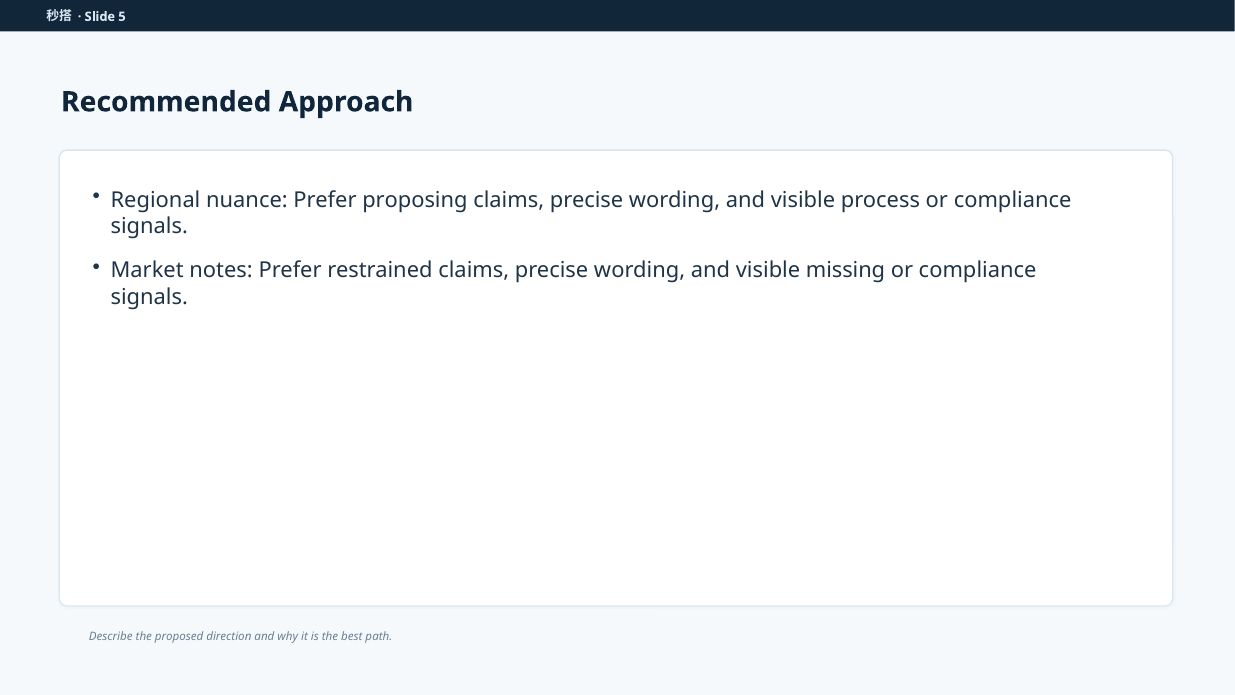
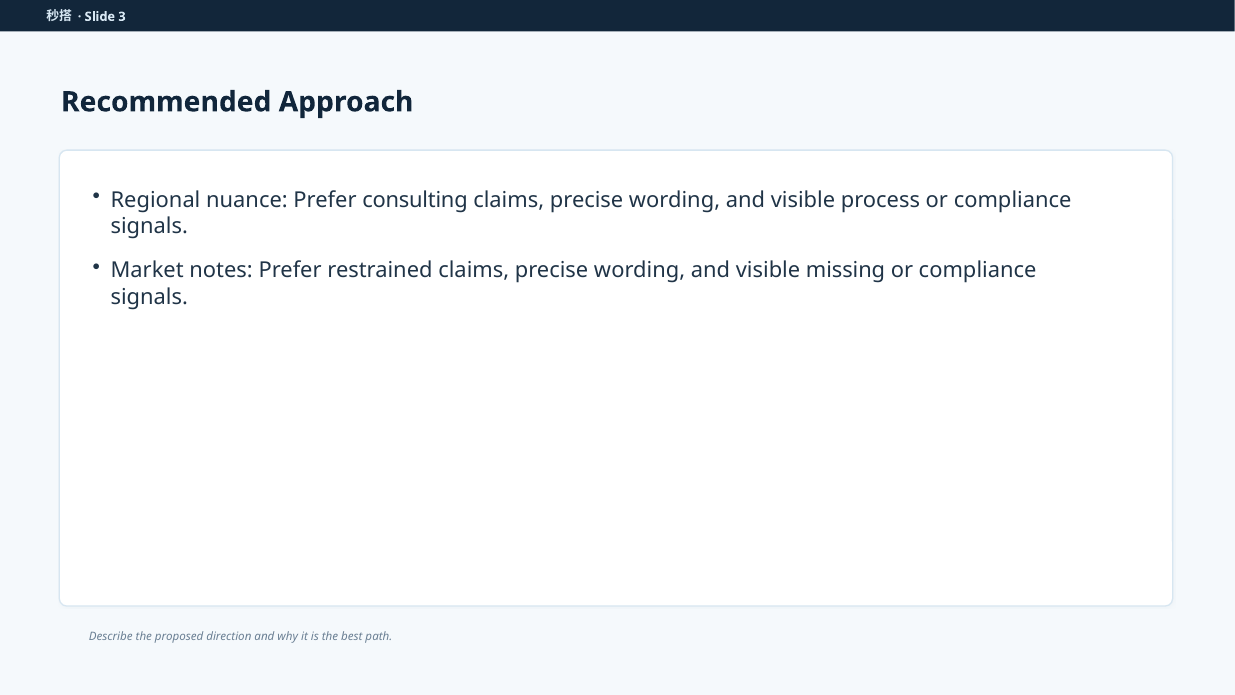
5: 5 -> 3
proposing: proposing -> consulting
